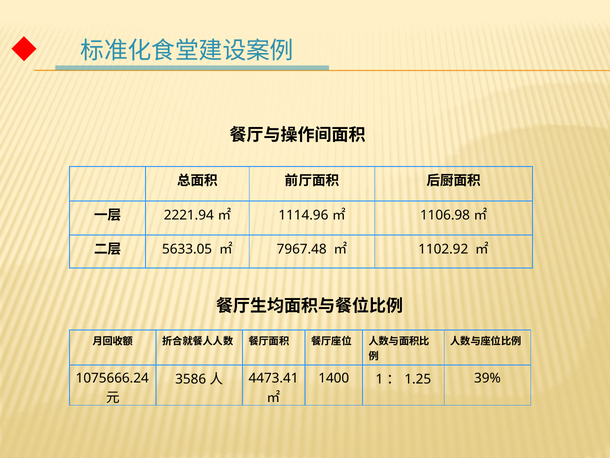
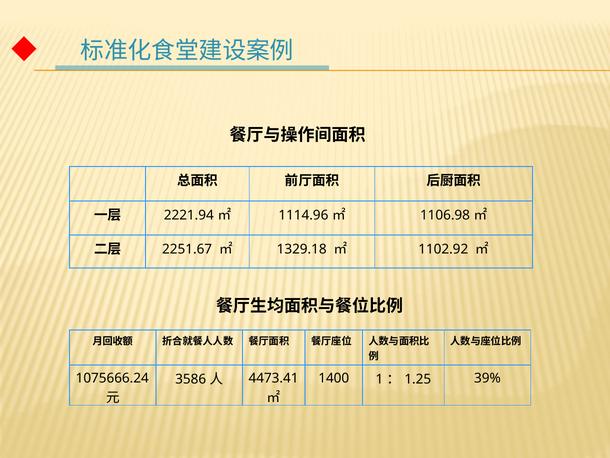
5633.05: 5633.05 -> 2251.67
7967.48: 7967.48 -> 1329.18
